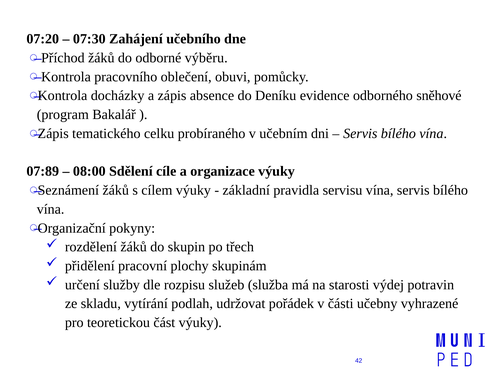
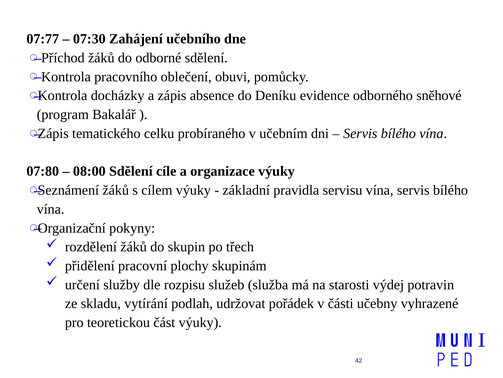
07:20: 07:20 -> 07:77
odborné výběru: výběru -> sdělení
07:89: 07:89 -> 07:80
